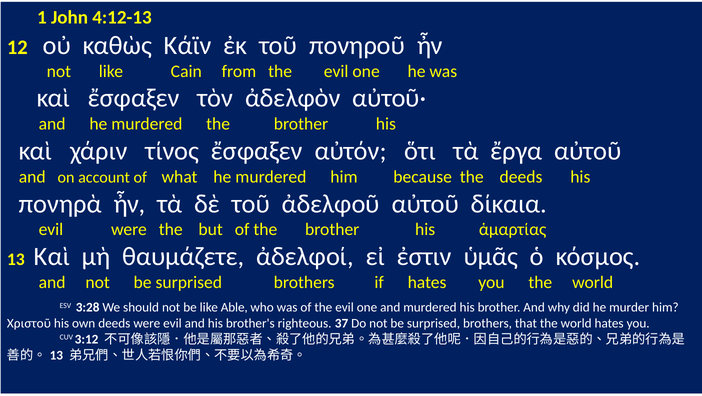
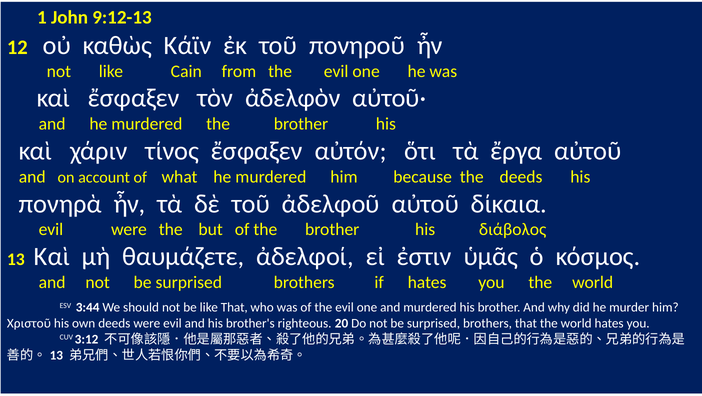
4:12-13: 4:12-13 -> 9:12-13
ἁμαρτίας: ἁμαρτίας -> διάβολος
3:28: 3:28 -> 3:44
like Able: Able -> That
37: 37 -> 20
